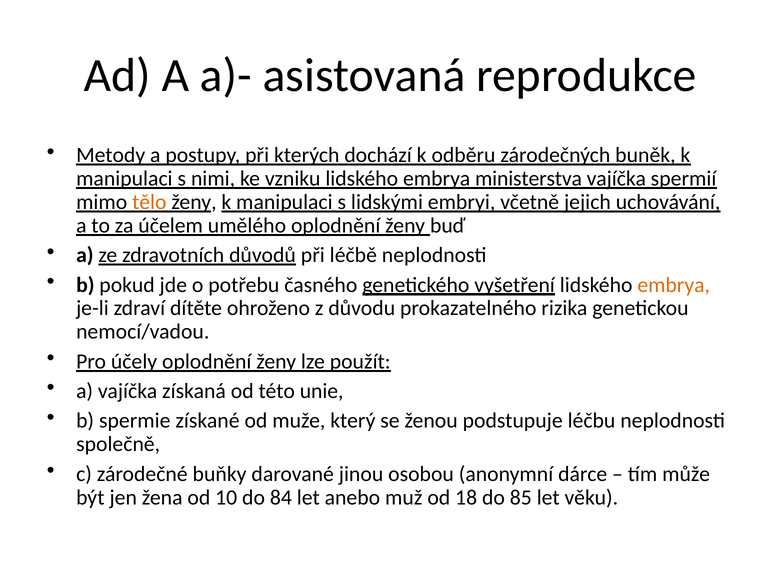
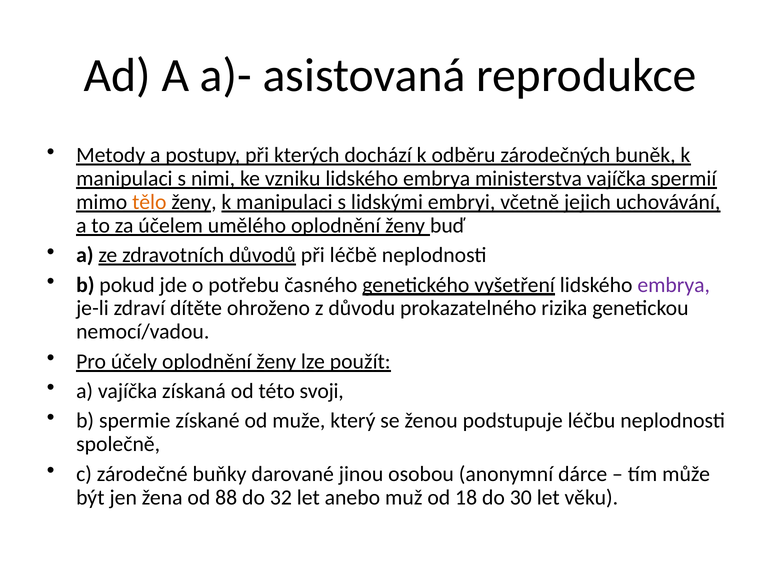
embrya at (674, 285) colour: orange -> purple
unie: unie -> svoji
10: 10 -> 88
84: 84 -> 32
85: 85 -> 30
